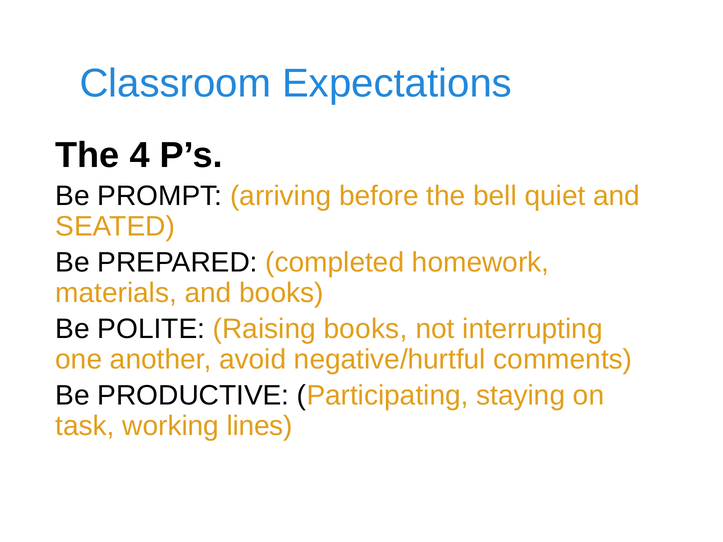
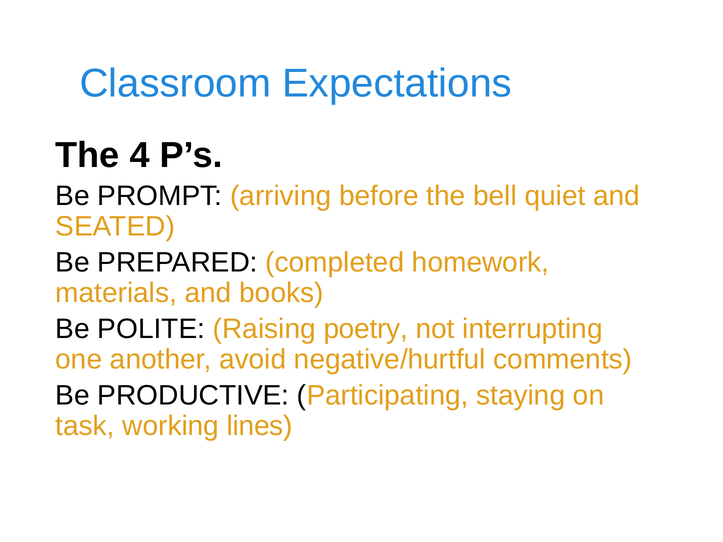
Raising books: books -> poetry
